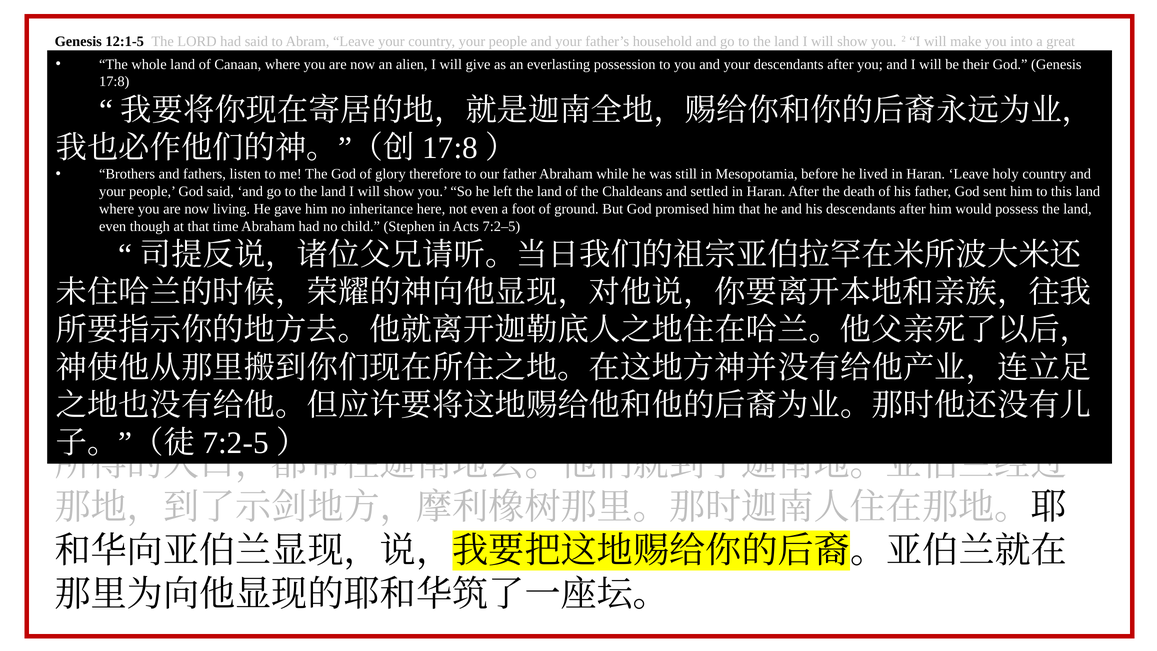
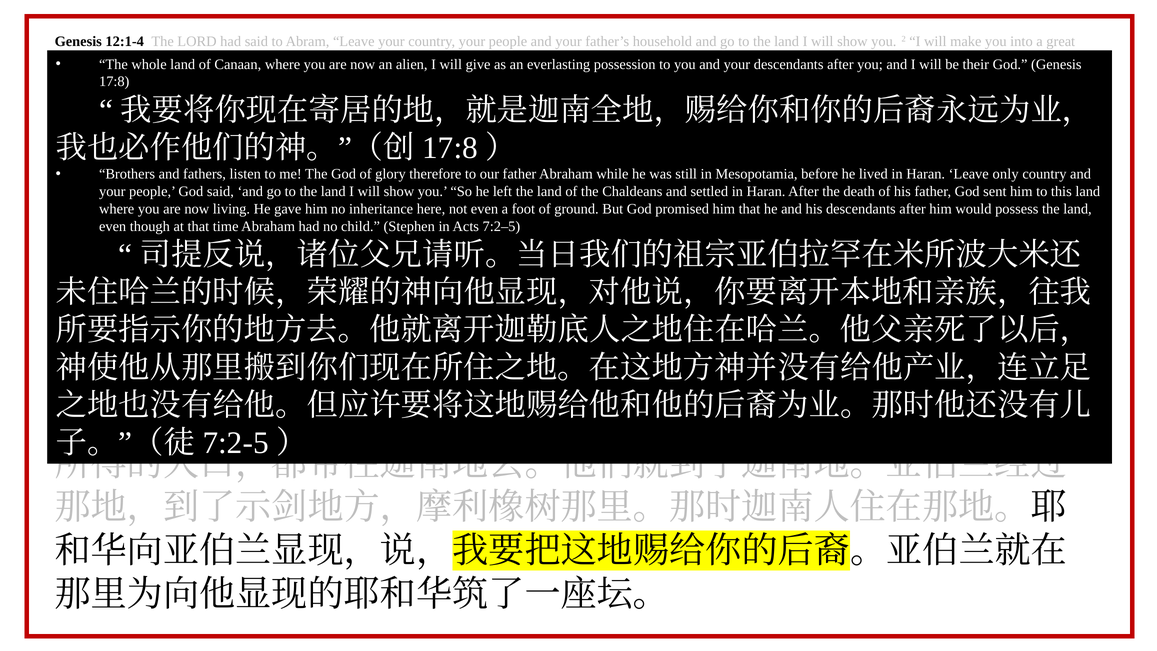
12:1-5: 12:1-5 -> 12:1-4
holy: holy -> only
